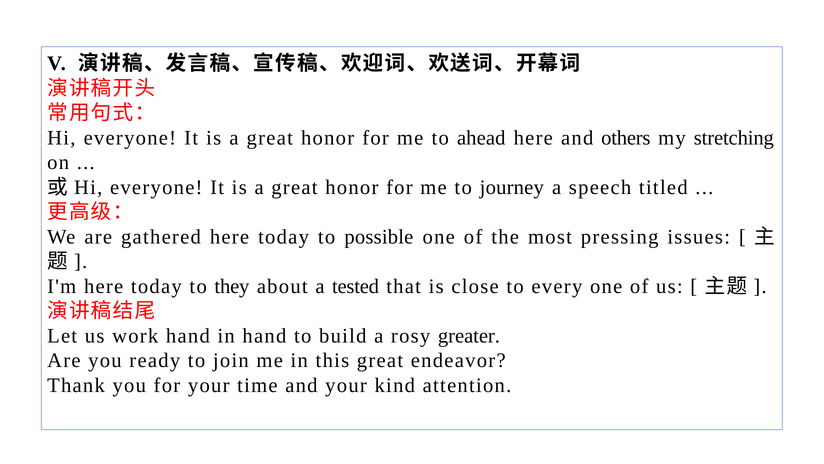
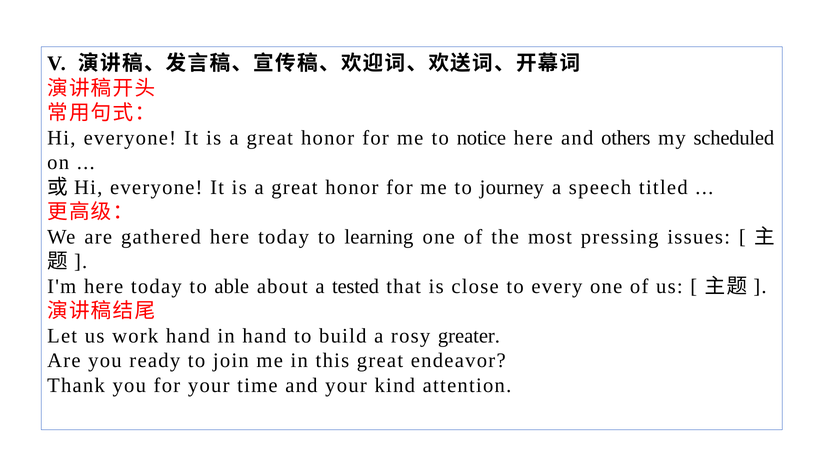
ahead: ahead -> notice
stretching: stretching -> scheduled
possible: possible -> learning
they: they -> able
